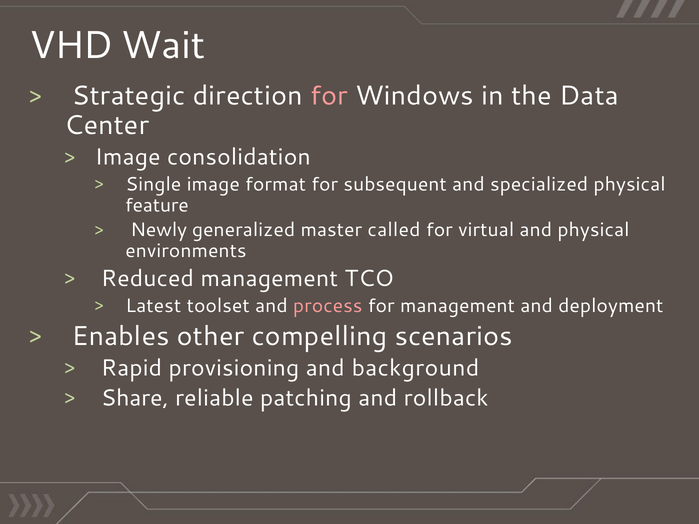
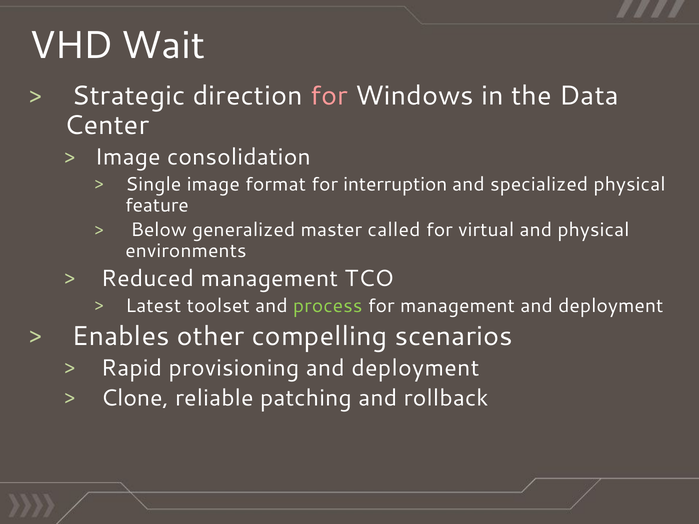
subsequent: subsequent -> interruption
Newly: Newly -> Below
process colour: pink -> light green
provisioning and background: background -> deployment
Share: Share -> Clone
